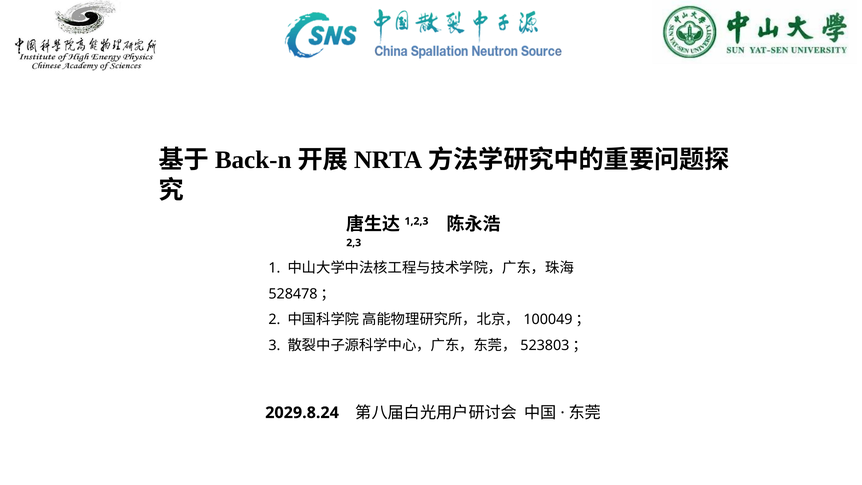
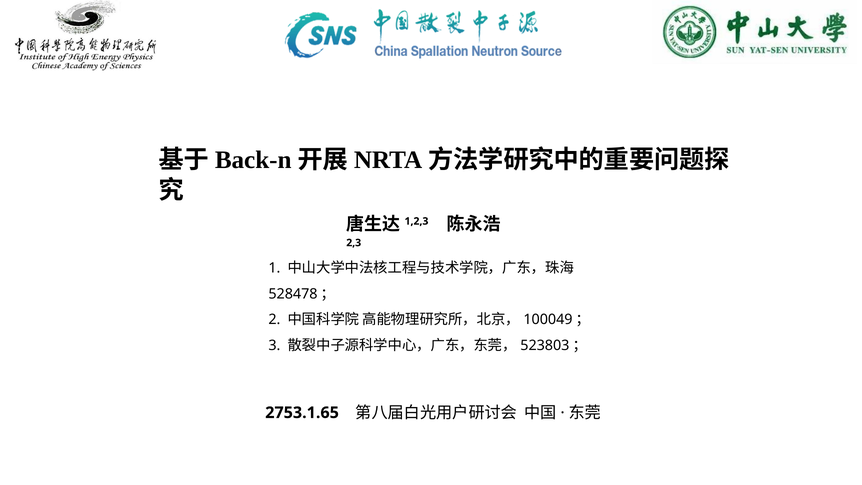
2029.8.24: 2029.8.24 -> 2753.1.65
